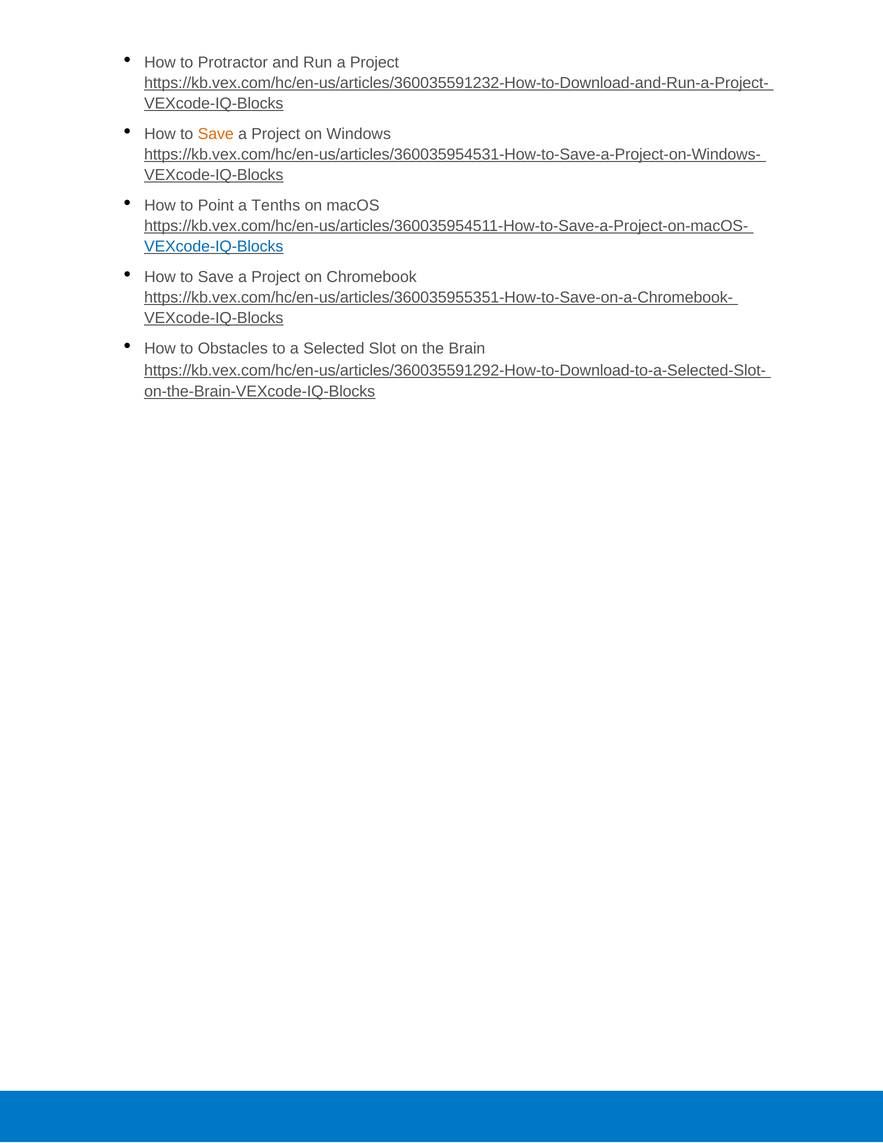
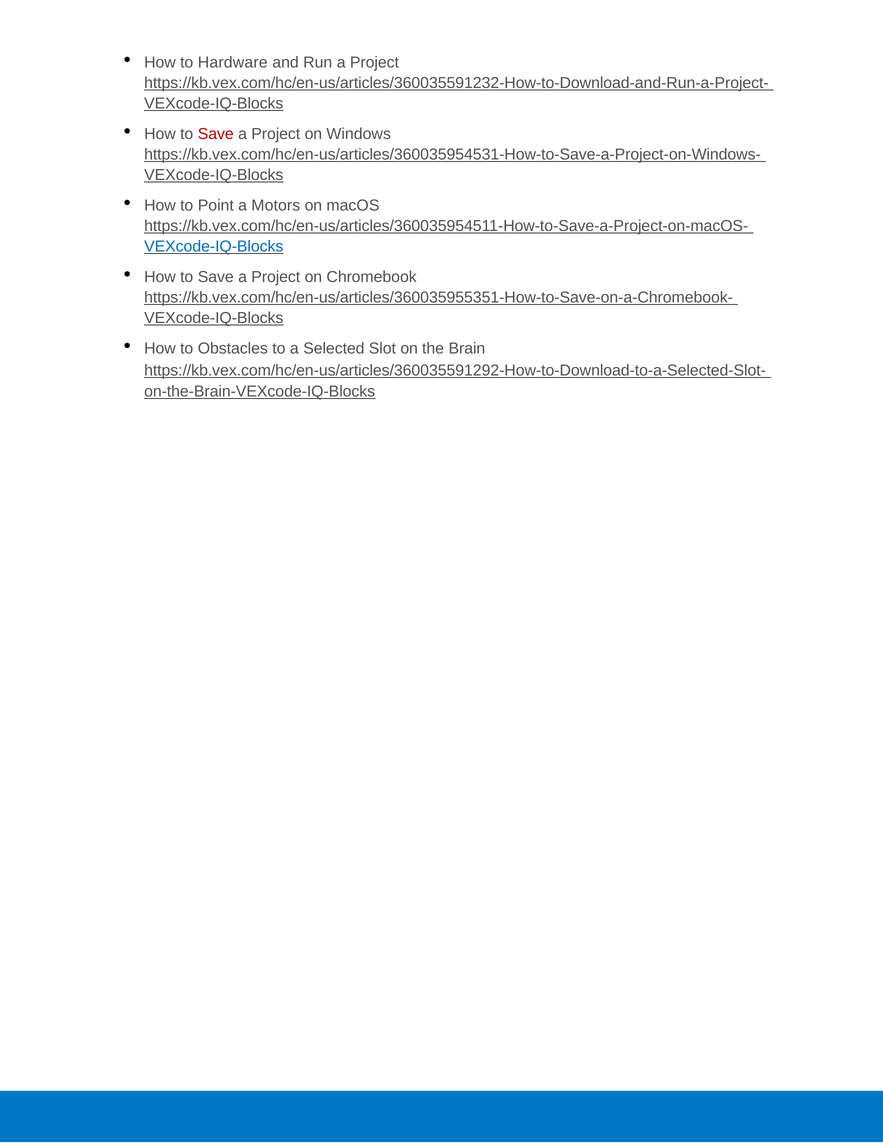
Protractor: Protractor -> Hardware
Save at (216, 134) colour: orange -> red
Tenths: Tenths -> Motors
